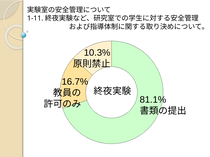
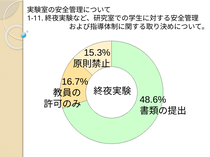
10.3%: 10.3% -> 15.3%
81.1%: 81.1% -> 48.6%
